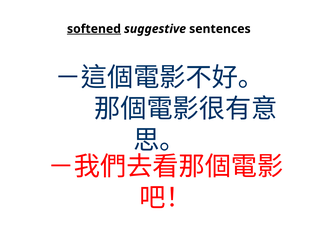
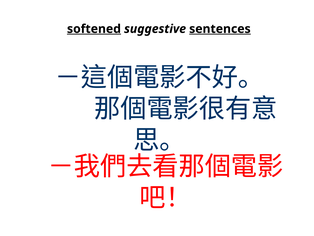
sentences underline: none -> present
